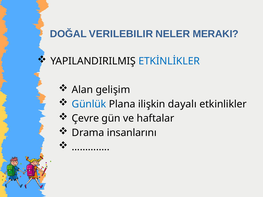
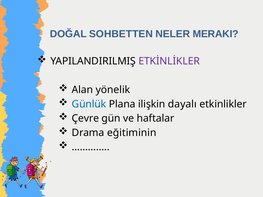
VERILEBILIR: VERILEBILIR -> SOHBETTEN
ETKİNLİKLER colour: blue -> purple
gelişim: gelişim -> yönelik
insanlarını: insanlarını -> eğitiminin
